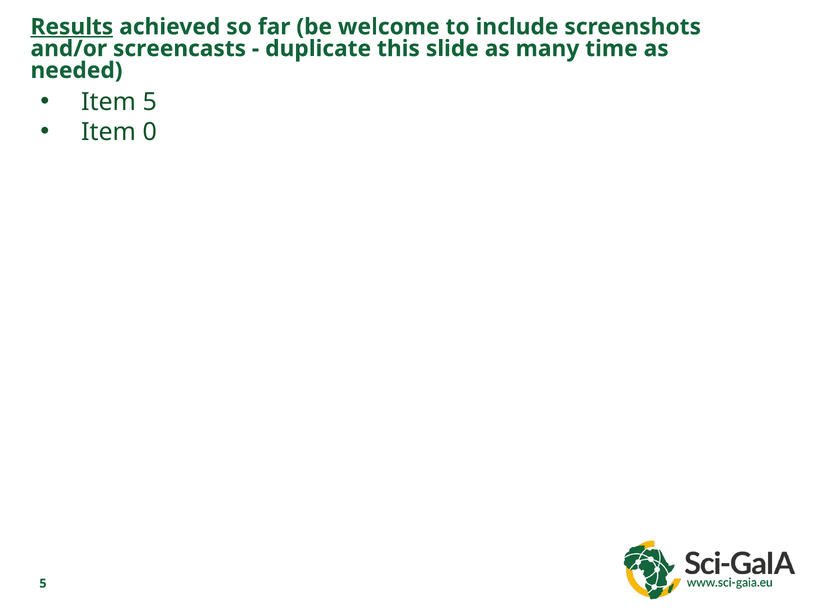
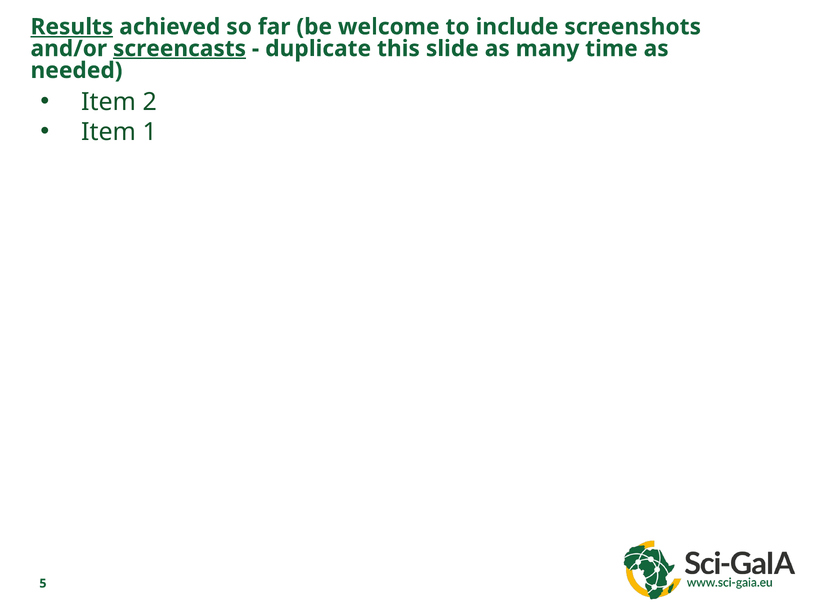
screencasts underline: none -> present
Item 5: 5 -> 2
0: 0 -> 1
